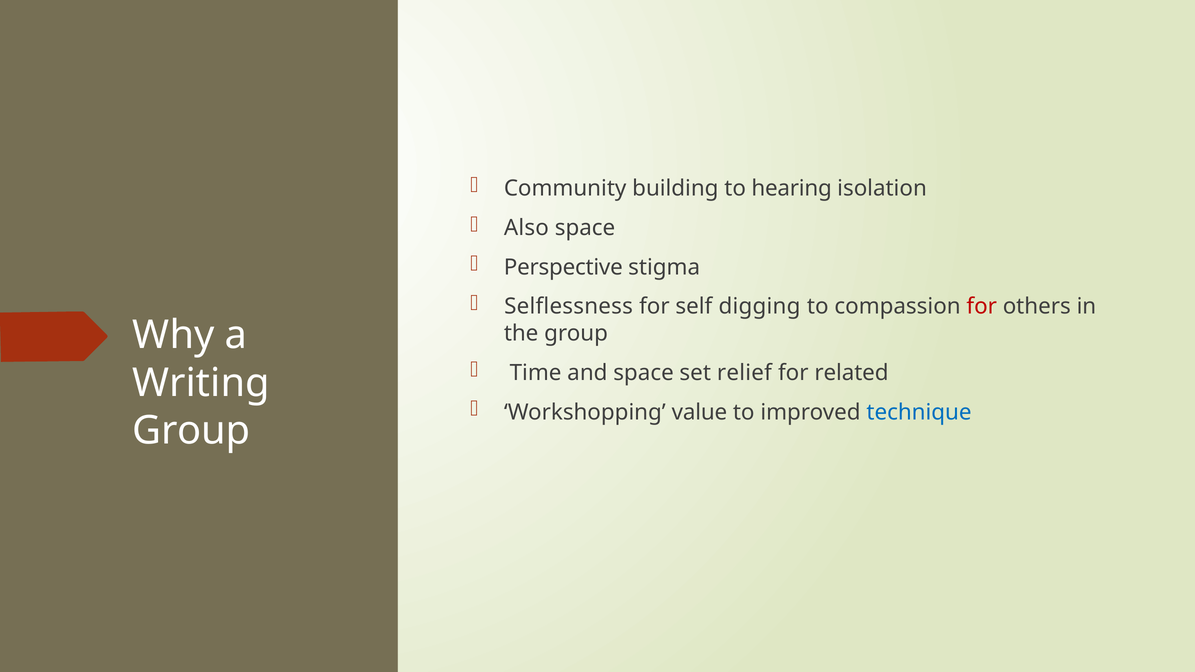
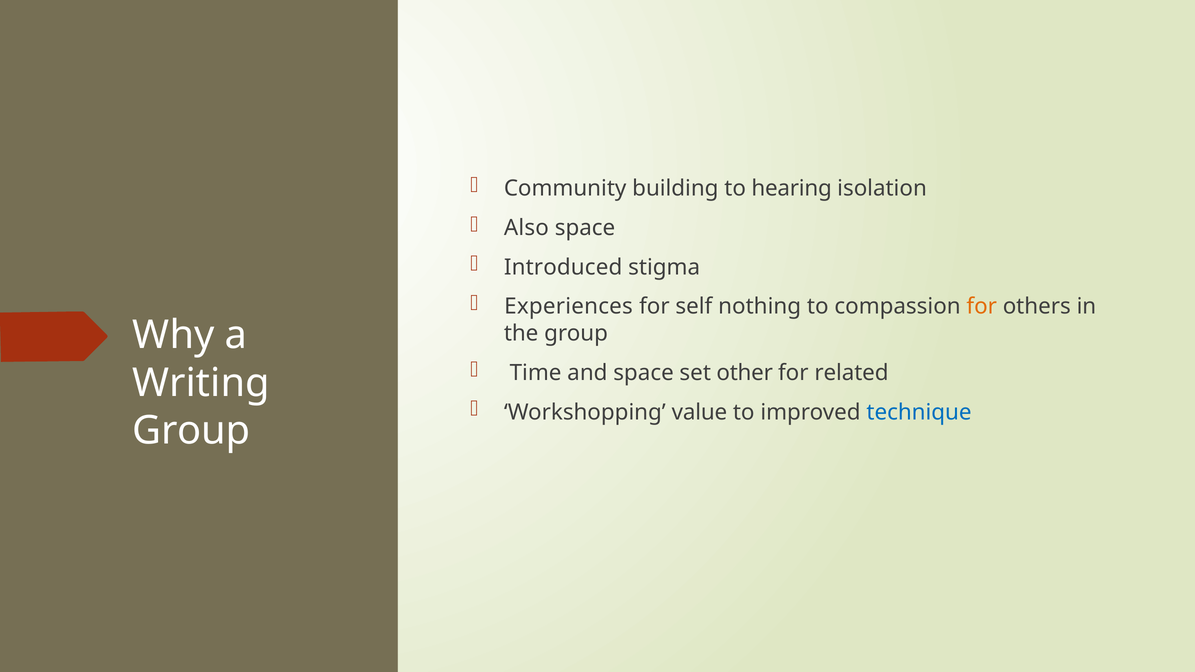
Perspective: Perspective -> Introduced
Selflessness: Selflessness -> Experiences
digging: digging -> nothing
for at (982, 307) colour: red -> orange
relief: relief -> other
